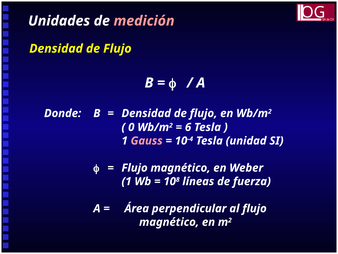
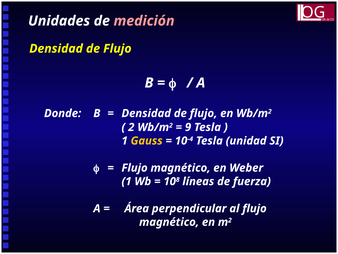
0 at (131, 127): 0 -> 2
6: 6 -> 9
Gauss colour: pink -> yellow
